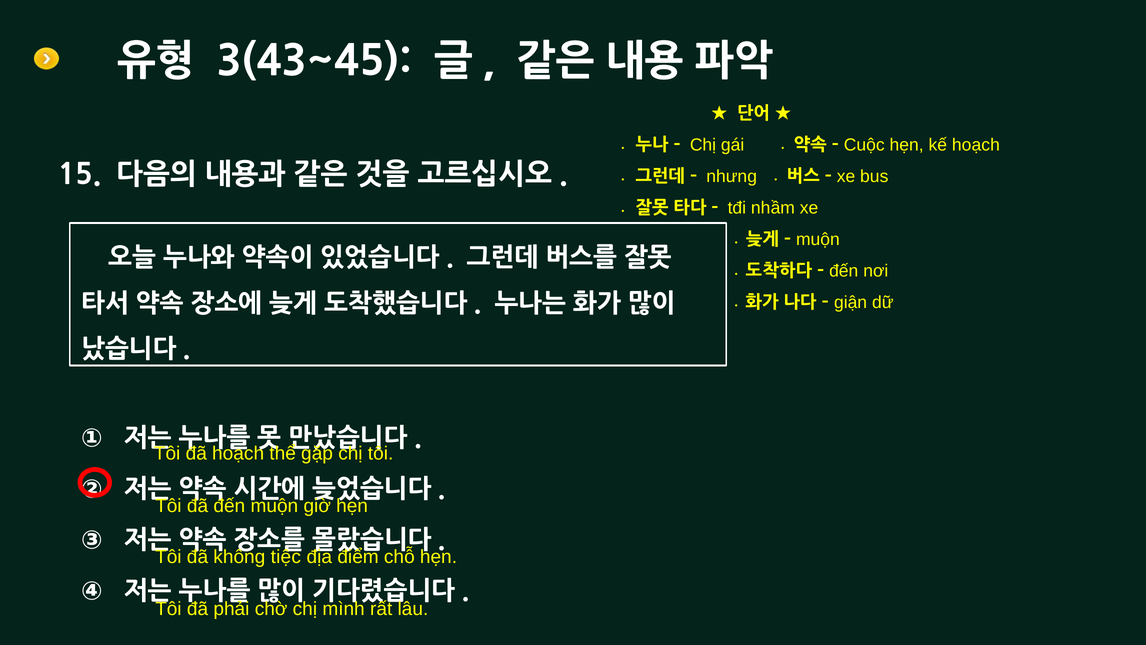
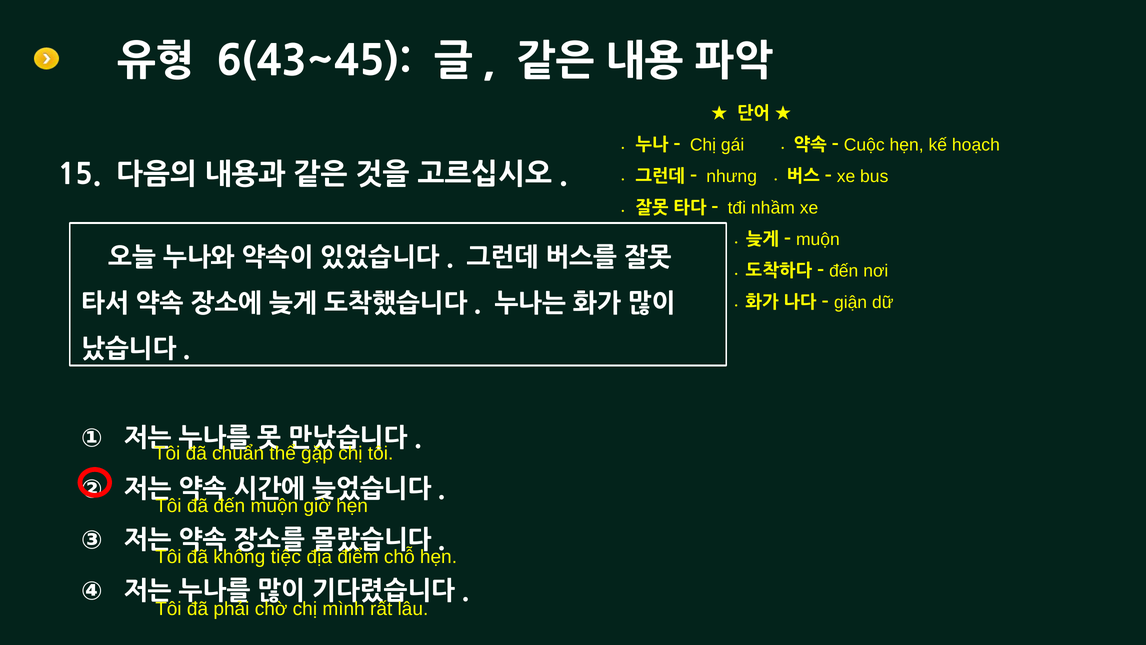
3(43~45: 3(43~45 -> 6(43~45
hoạch at (238, 453): hoạch -> chuẩn
